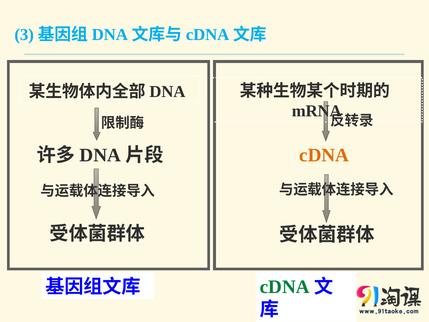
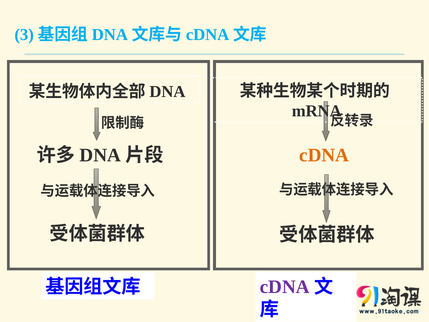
cDNA at (285, 286) colour: green -> purple
